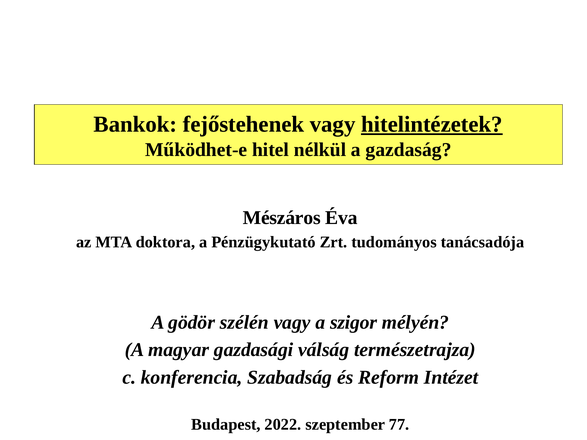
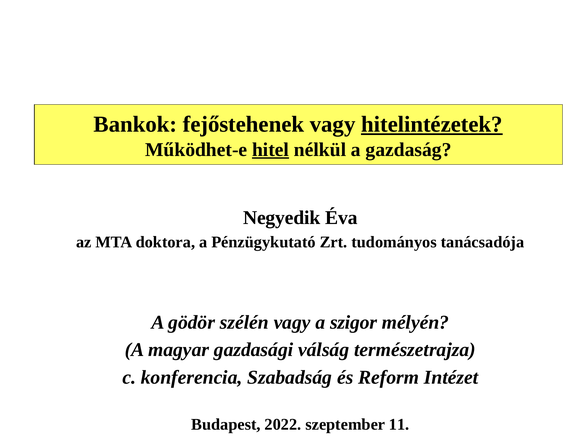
hitel underline: none -> present
Mészáros: Mészáros -> Negyedik
77: 77 -> 11
